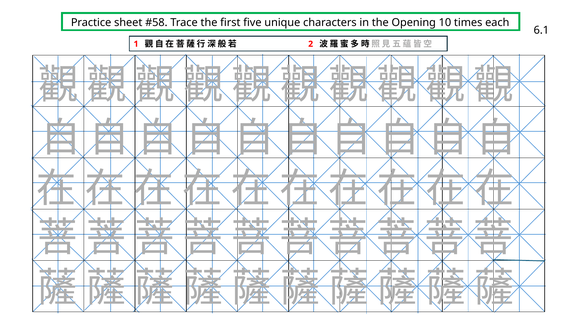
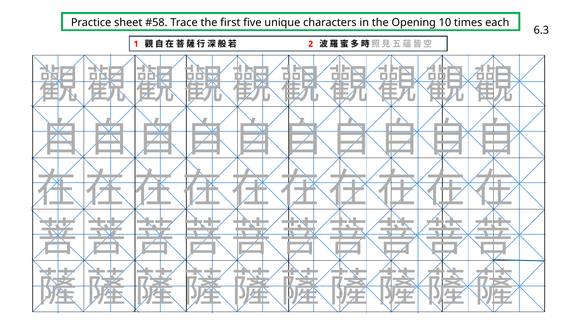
6.1: 6.1 -> 6.3
